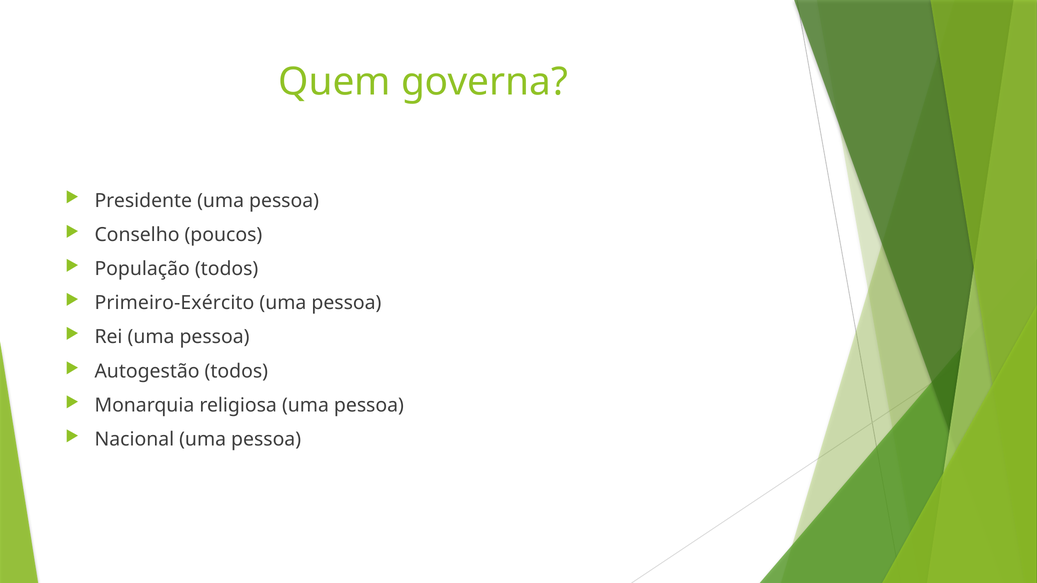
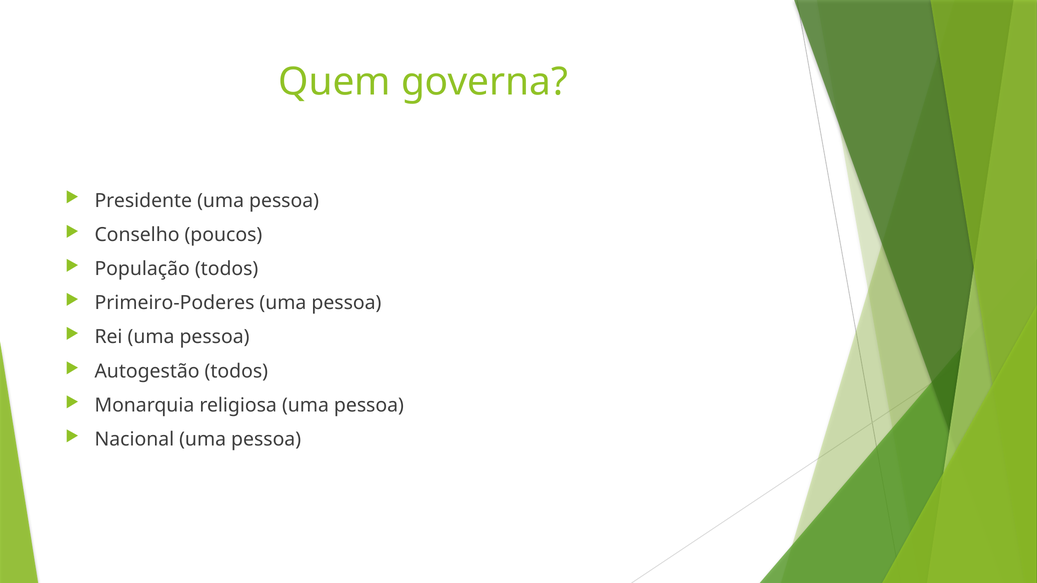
Primeiro-Exército: Primeiro-Exército -> Primeiro-Poderes
